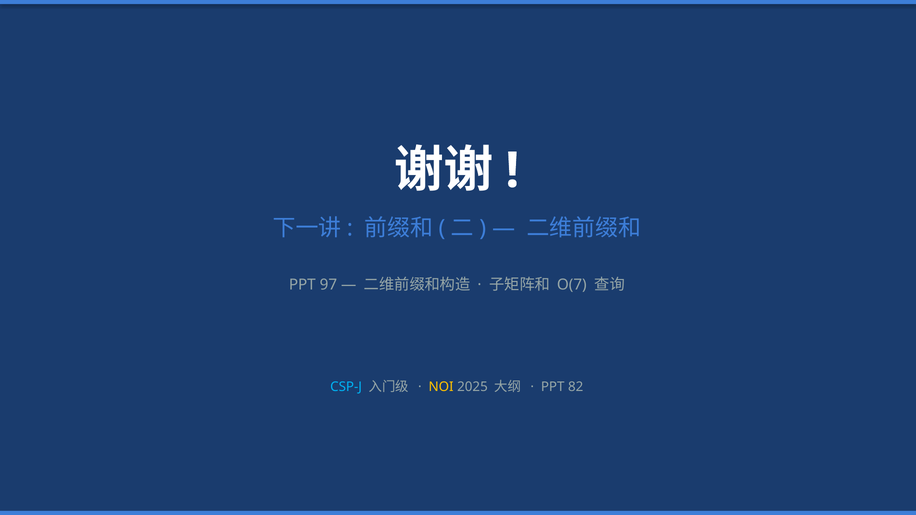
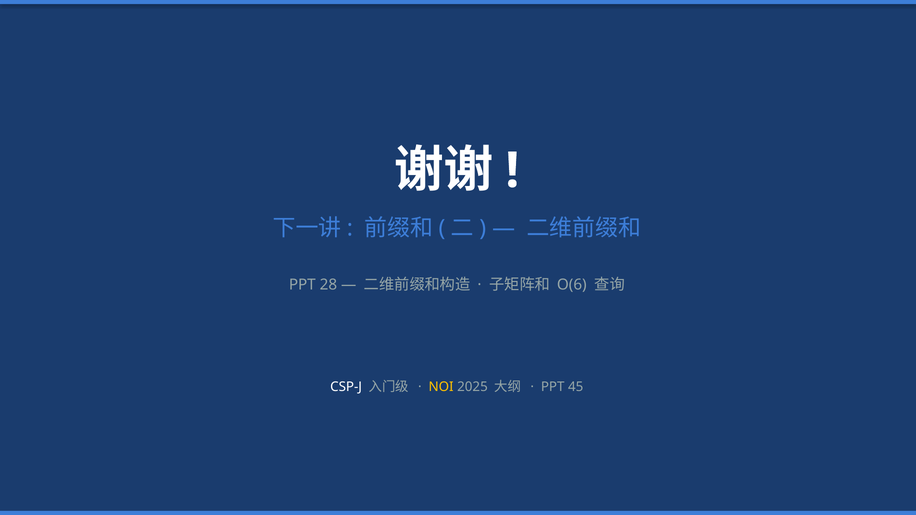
97: 97 -> 28
O(7: O(7 -> O(6
CSP-J colour: light blue -> white
82: 82 -> 45
